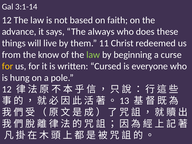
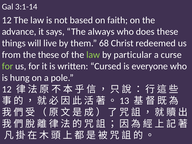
11: 11 -> 68
the know: know -> these
beginning: beginning -> particular
for at (7, 66) colour: yellow -> light green
